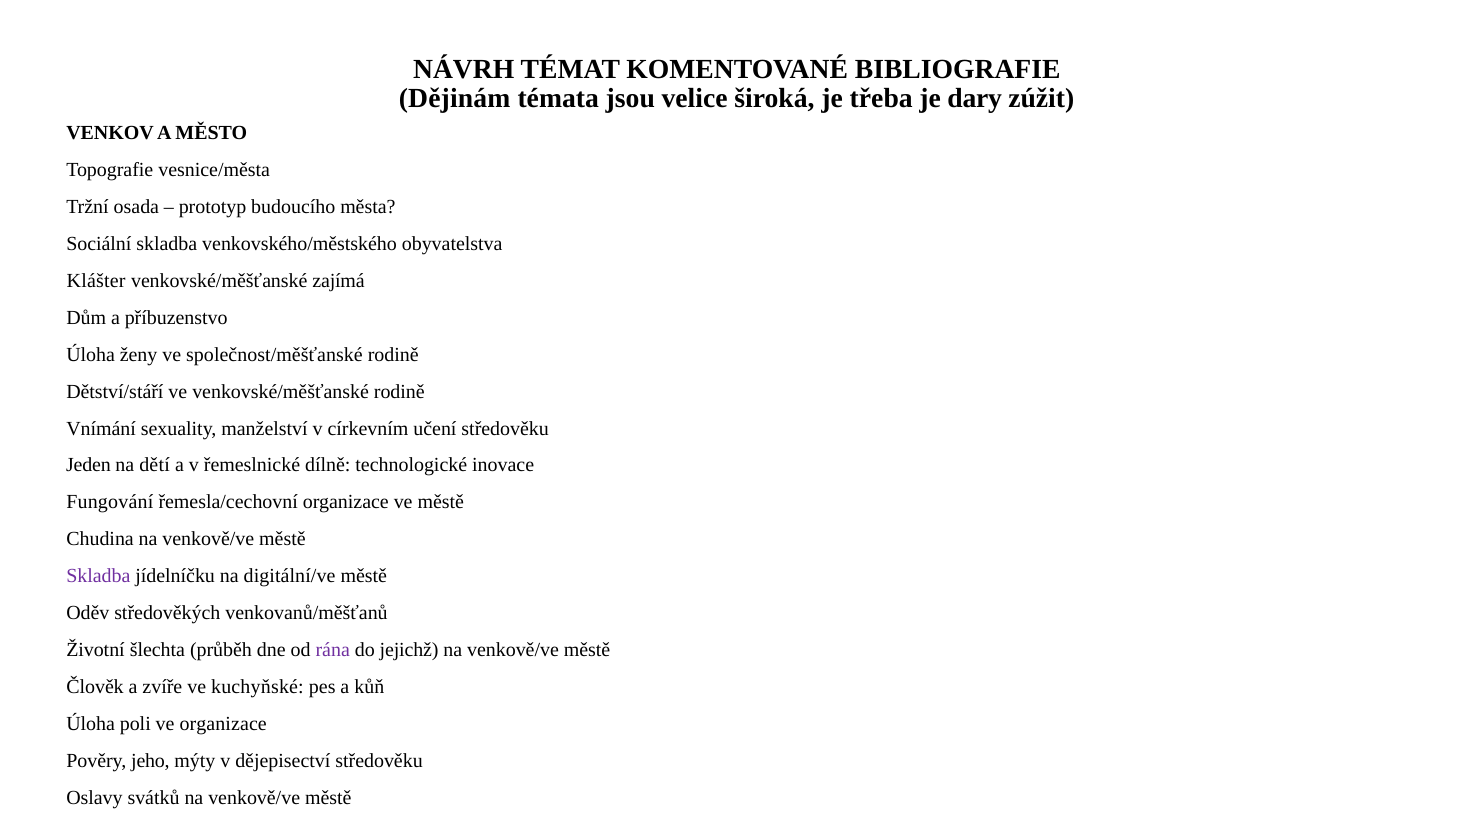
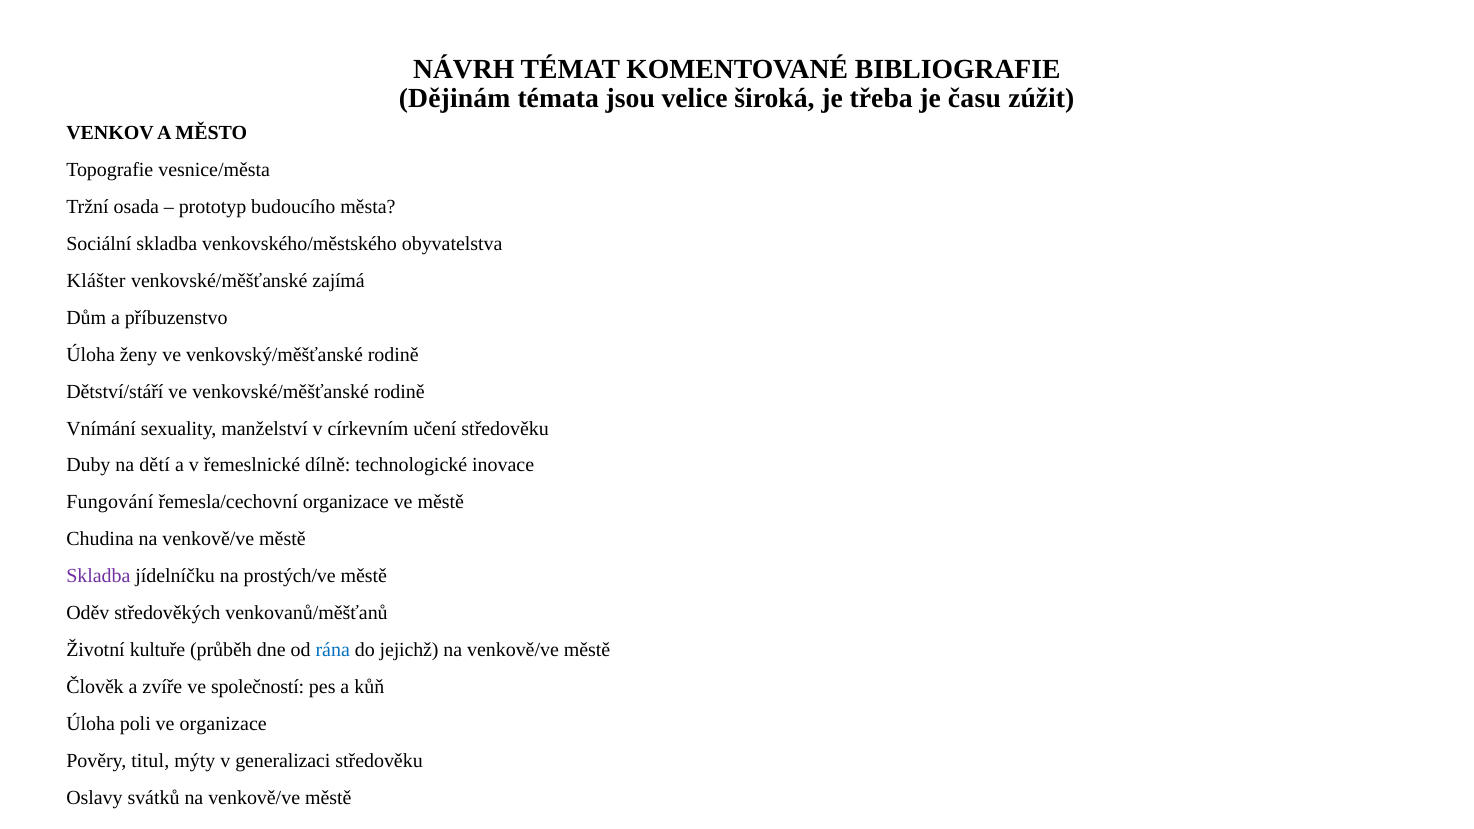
dary: dary -> času
společnost/měšťanské: společnost/měšťanské -> venkovský/měšťanské
Jeden: Jeden -> Duby
digitální/ve: digitální/ve -> prostých/ve
šlechta: šlechta -> kultuře
rána colour: purple -> blue
kuchyňské: kuchyňské -> společností
jeho: jeho -> titul
dějepisectví: dějepisectví -> generalizaci
